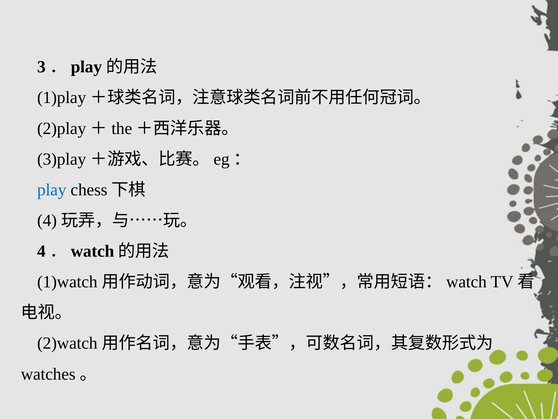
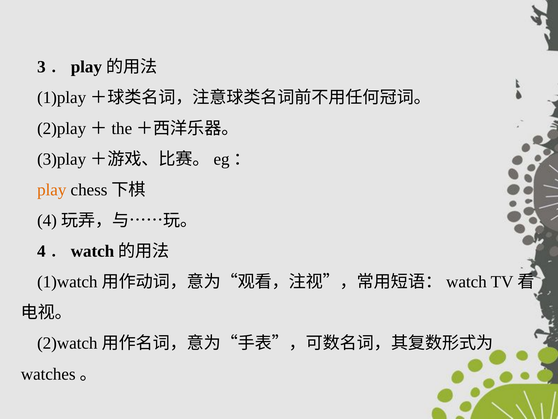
play colour: blue -> orange
